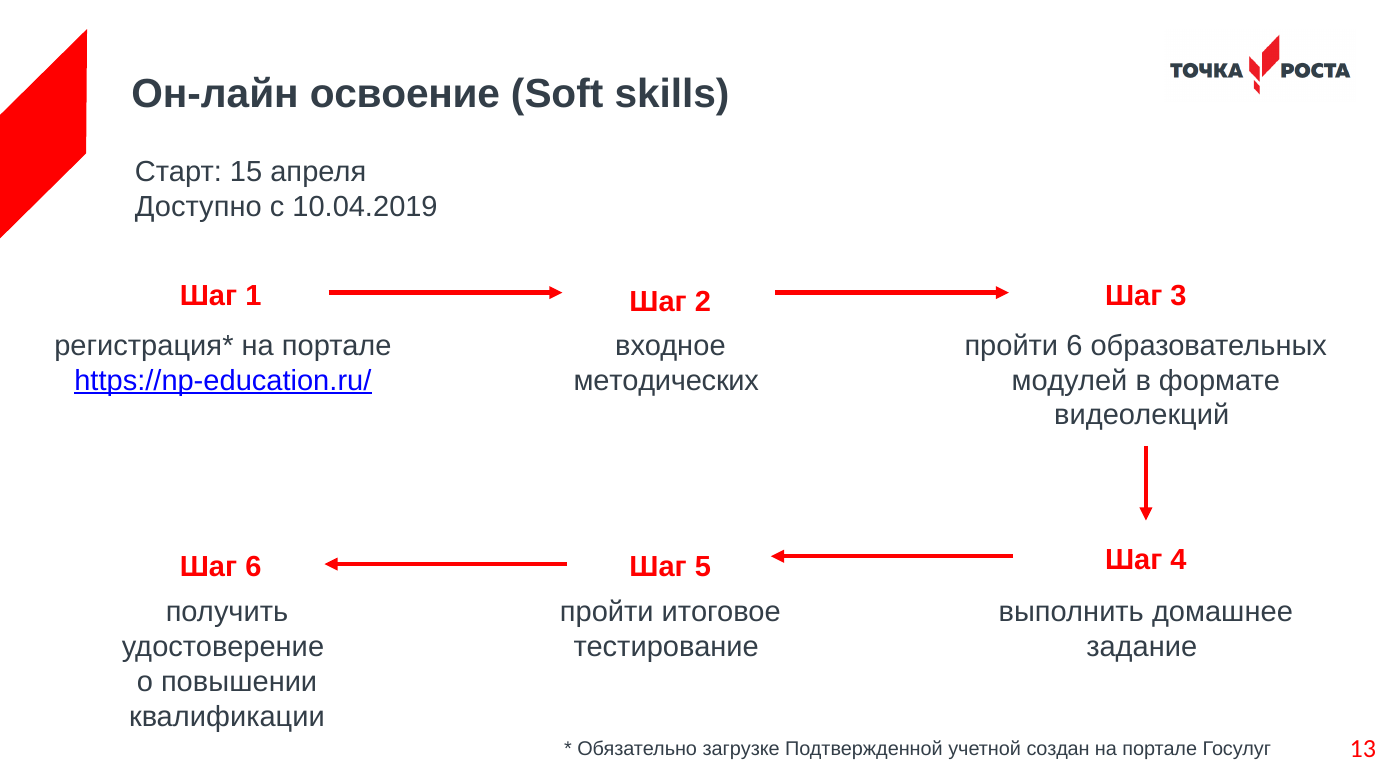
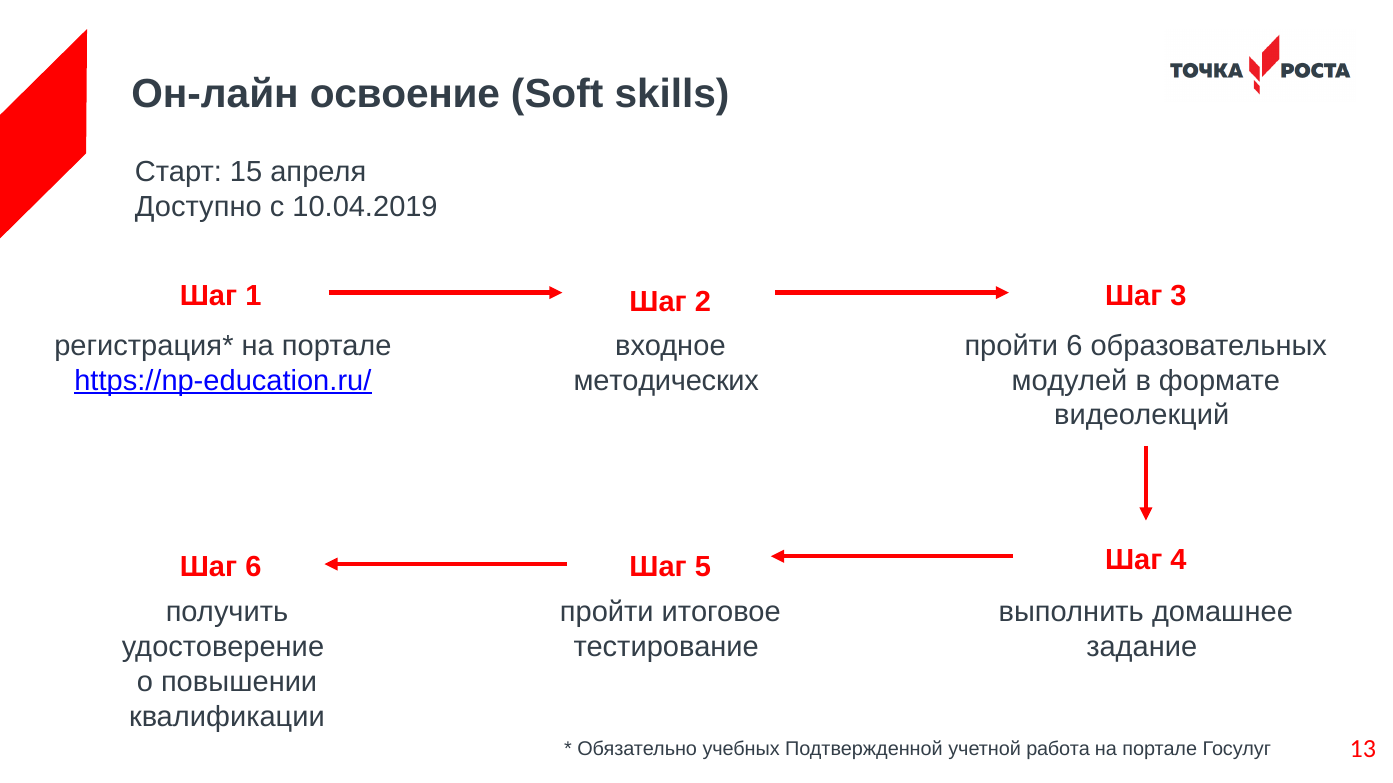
загрузке: загрузке -> учебных
создан: создан -> работа
